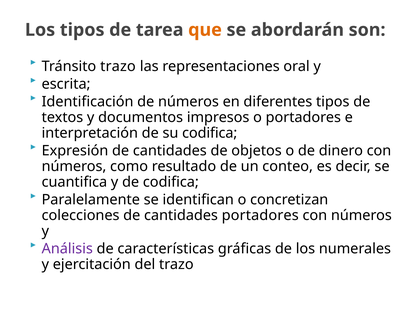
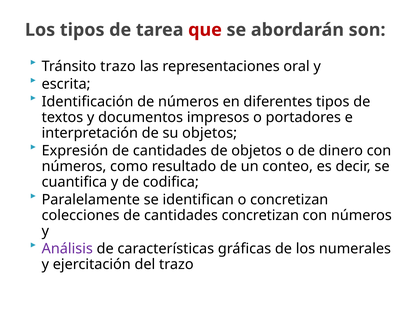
que colour: orange -> red
su codifica: codifica -> objetos
cantidades portadores: portadores -> concretizan
